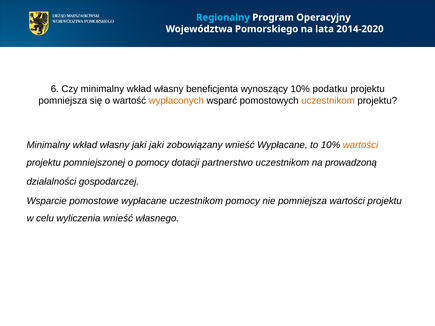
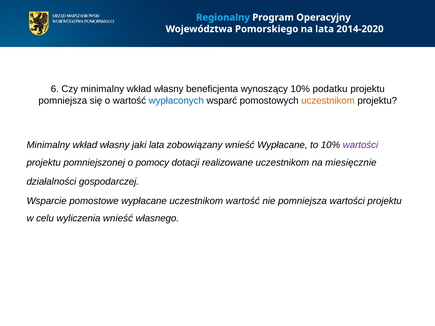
wypłaconych colour: orange -> blue
jaki jaki: jaki -> lata
wartości at (361, 145) colour: orange -> purple
partnerstwo: partnerstwo -> realizowane
prowadzoną: prowadzoną -> miesięcznie
uczestnikom pomocy: pomocy -> wartość
